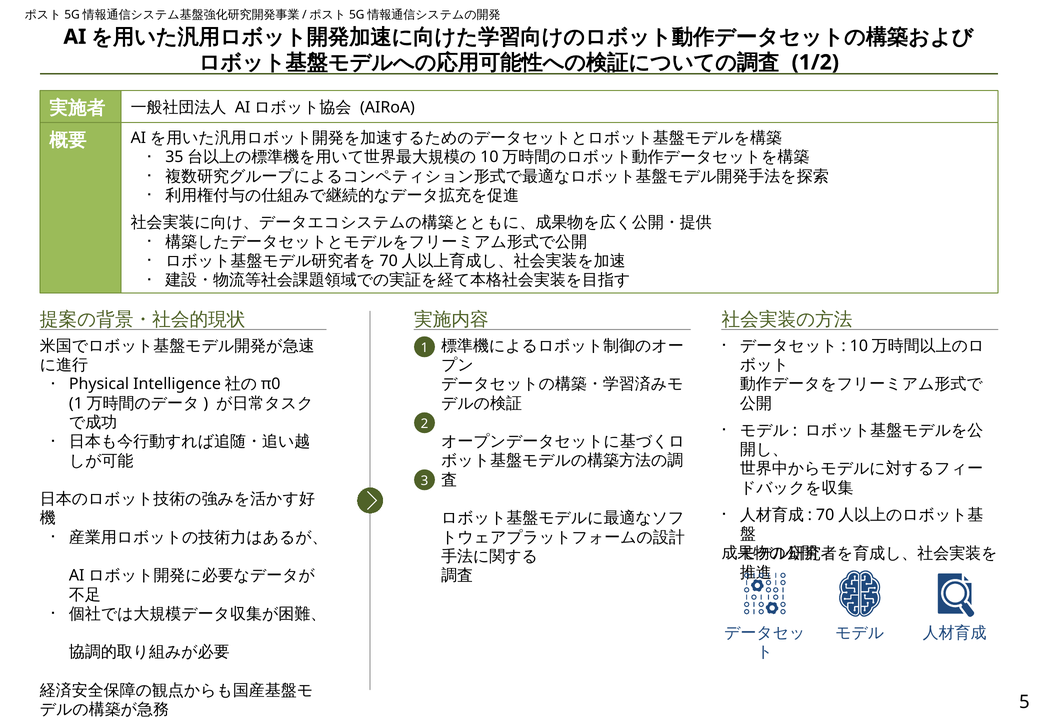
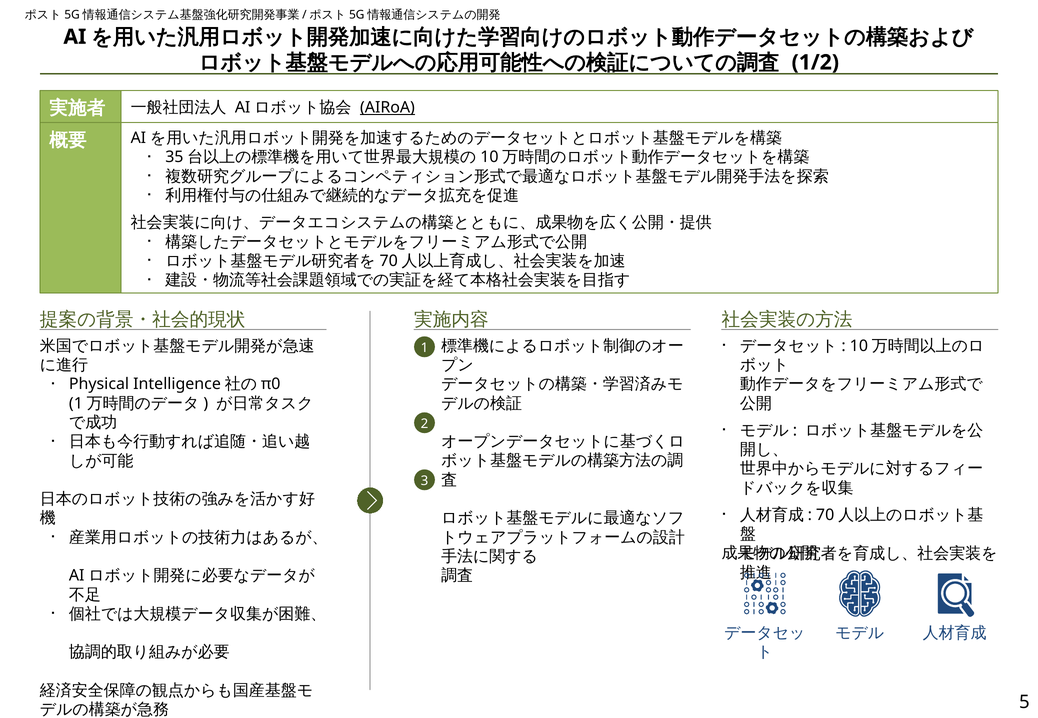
AIRoA underline: none -> present
